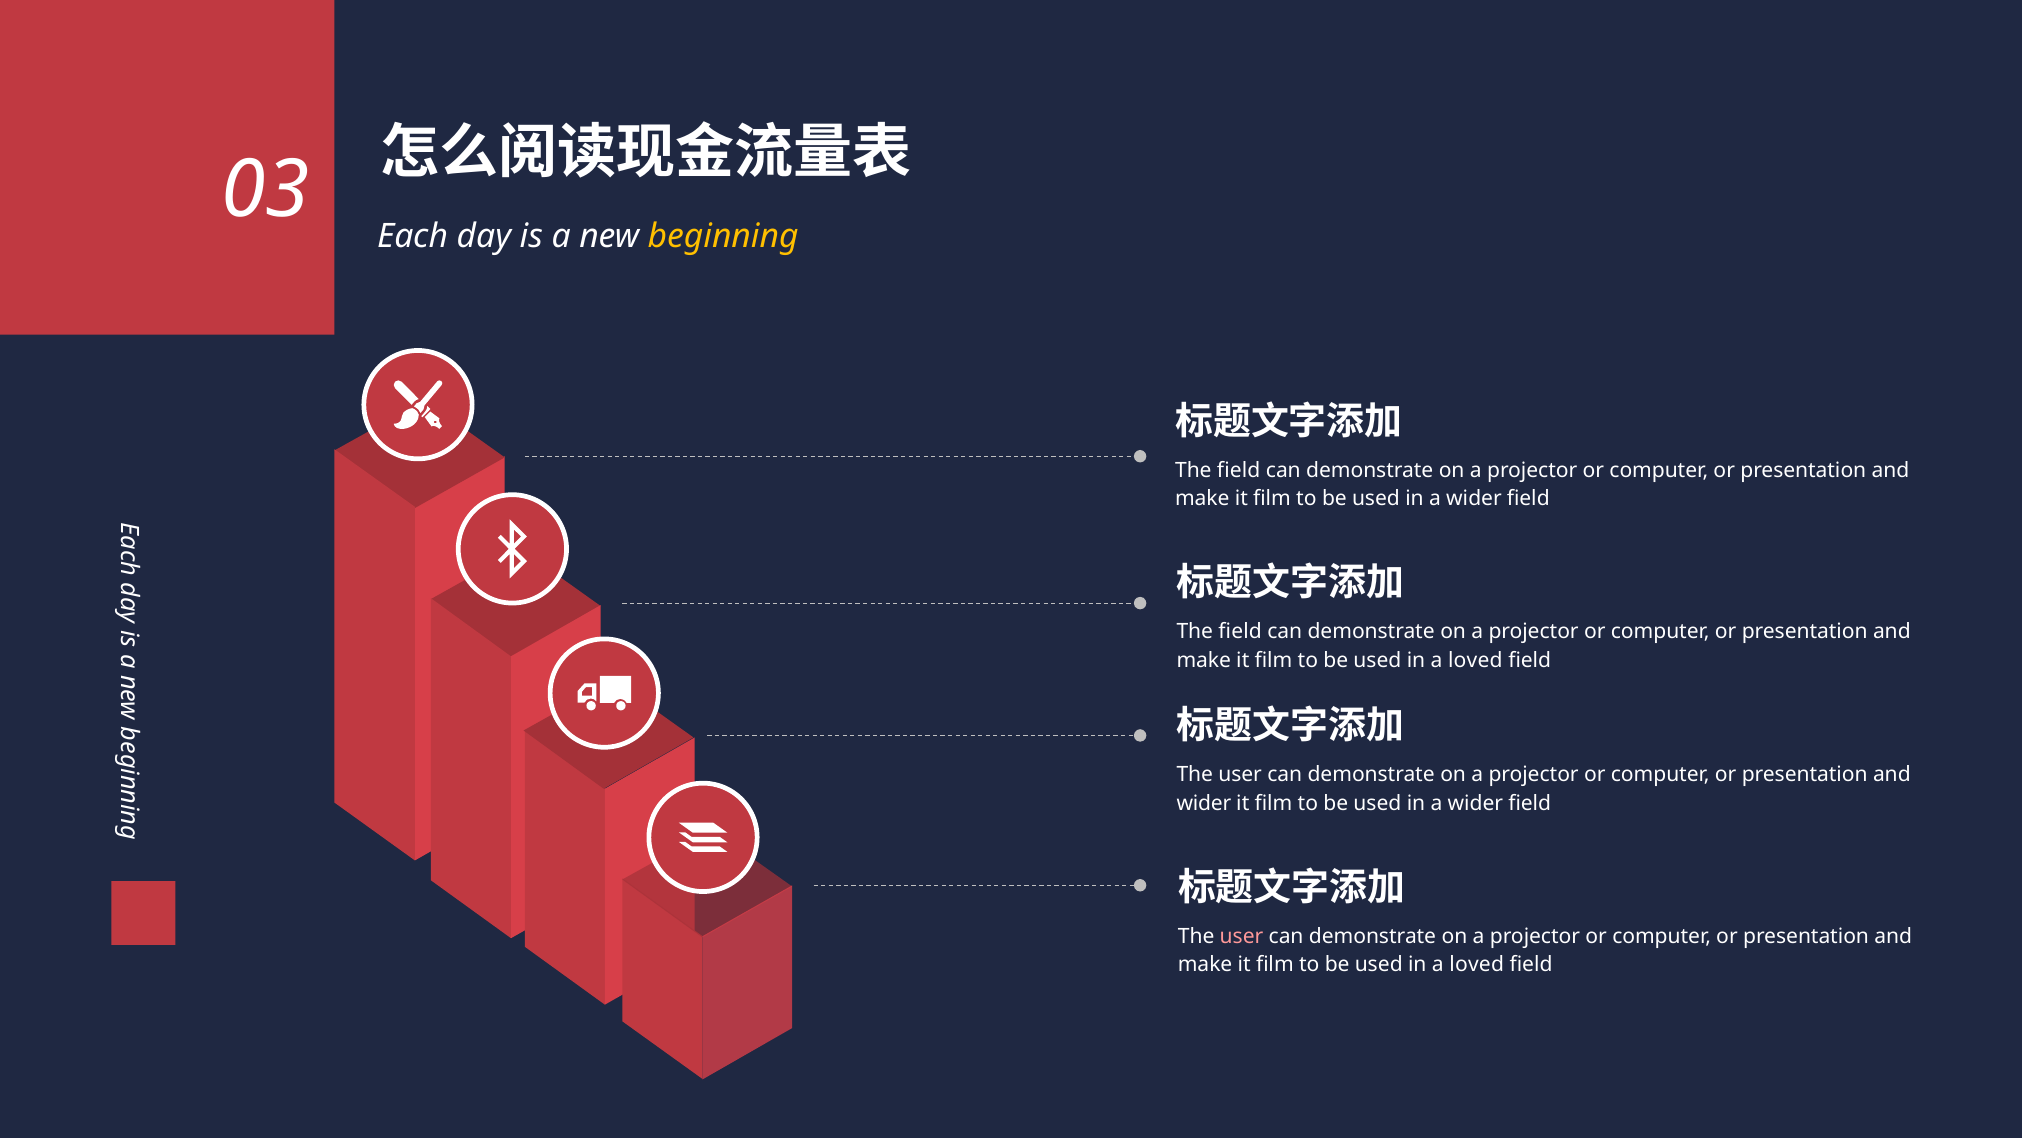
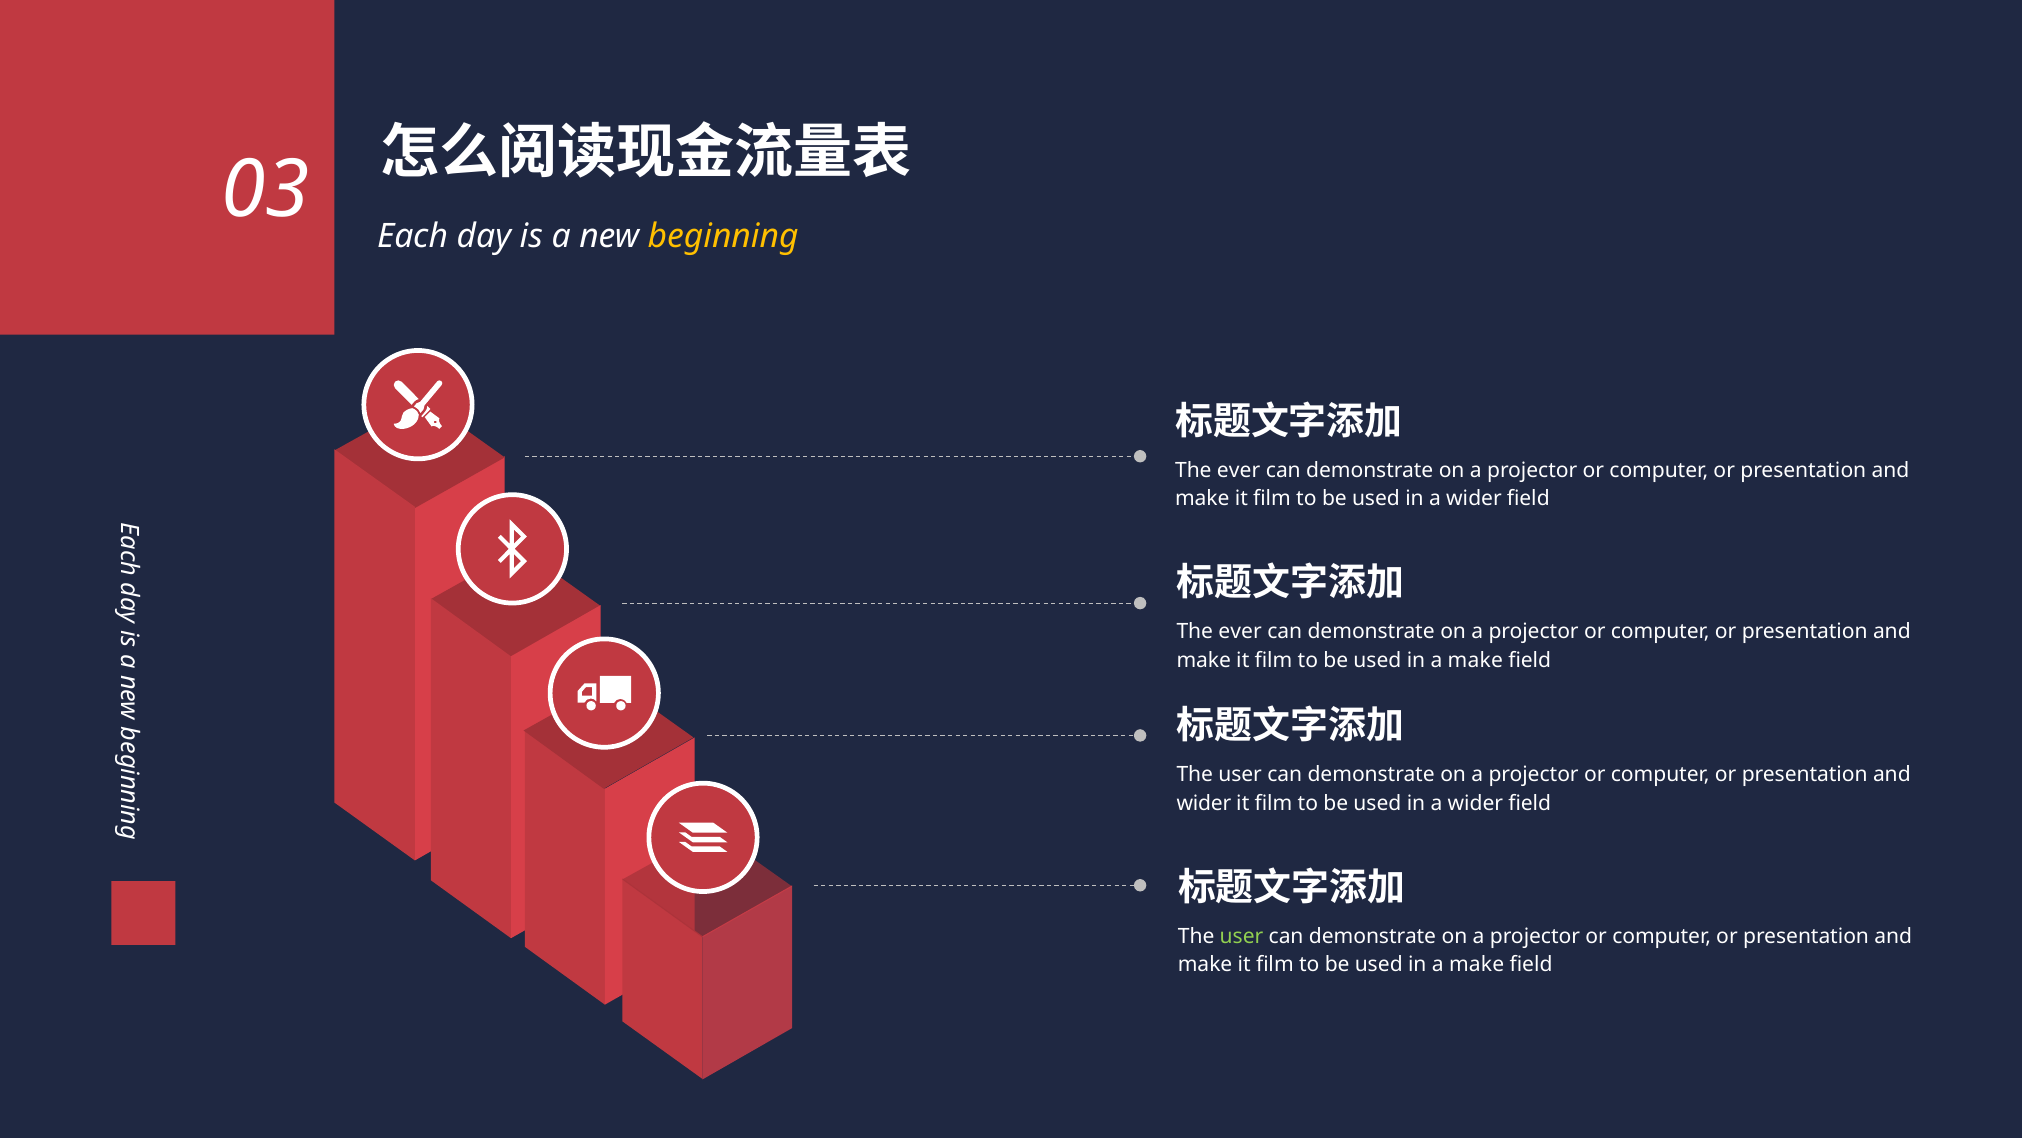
field at (1239, 470): field -> ever
field at (1240, 631): field -> ever
loved at (1475, 660): loved -> make
user at (1242, 936) colour: pink -> light green
loved at (1477, 964): loved -> make
